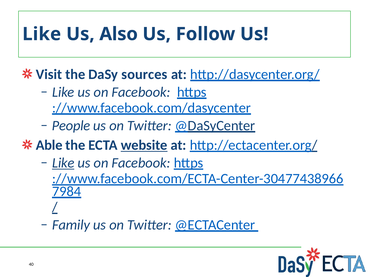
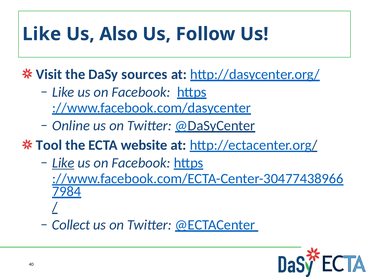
People: People -> Online
Able: Able -> Tool
website underline: present -> none
Family: Family -> Collect
